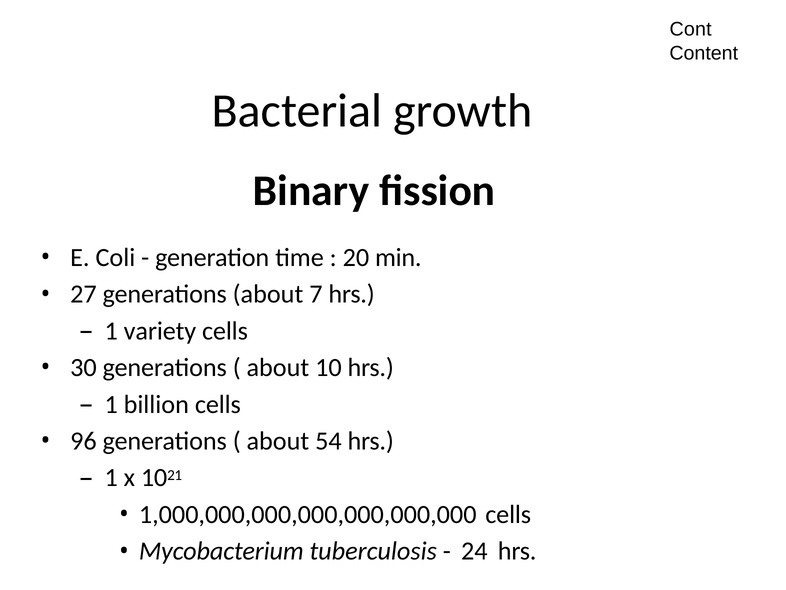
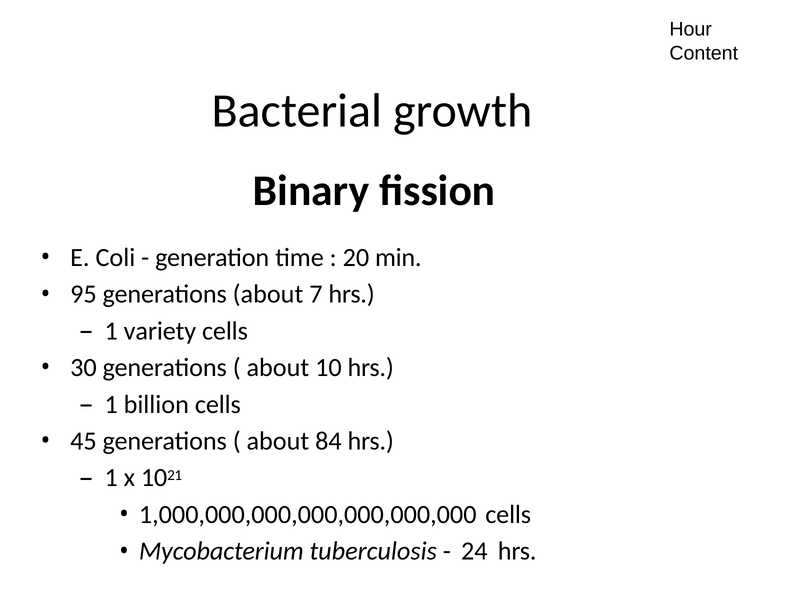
Cont: Cont -> Hour
27: 27 -> 95
96: 96 -> 45
54: 54 -> 84
